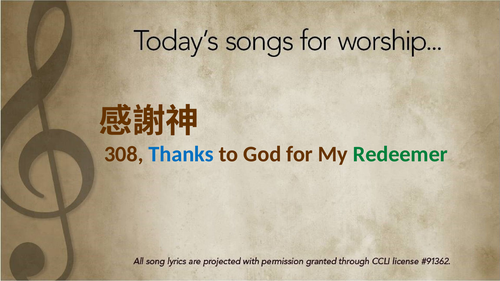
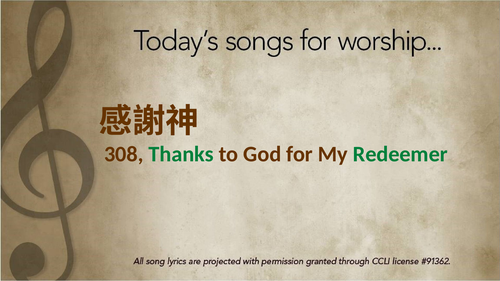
Thanks colour: blue -> green
